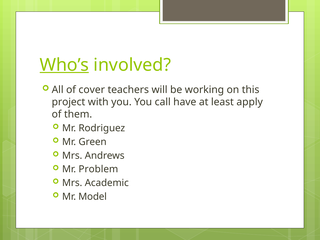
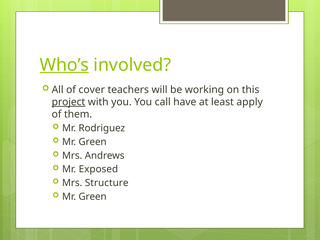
project underline: none -> present
Problem: Problem -> Exposed
Academic: Academic -> Structure
Model at (93, 197): Model -> Green
